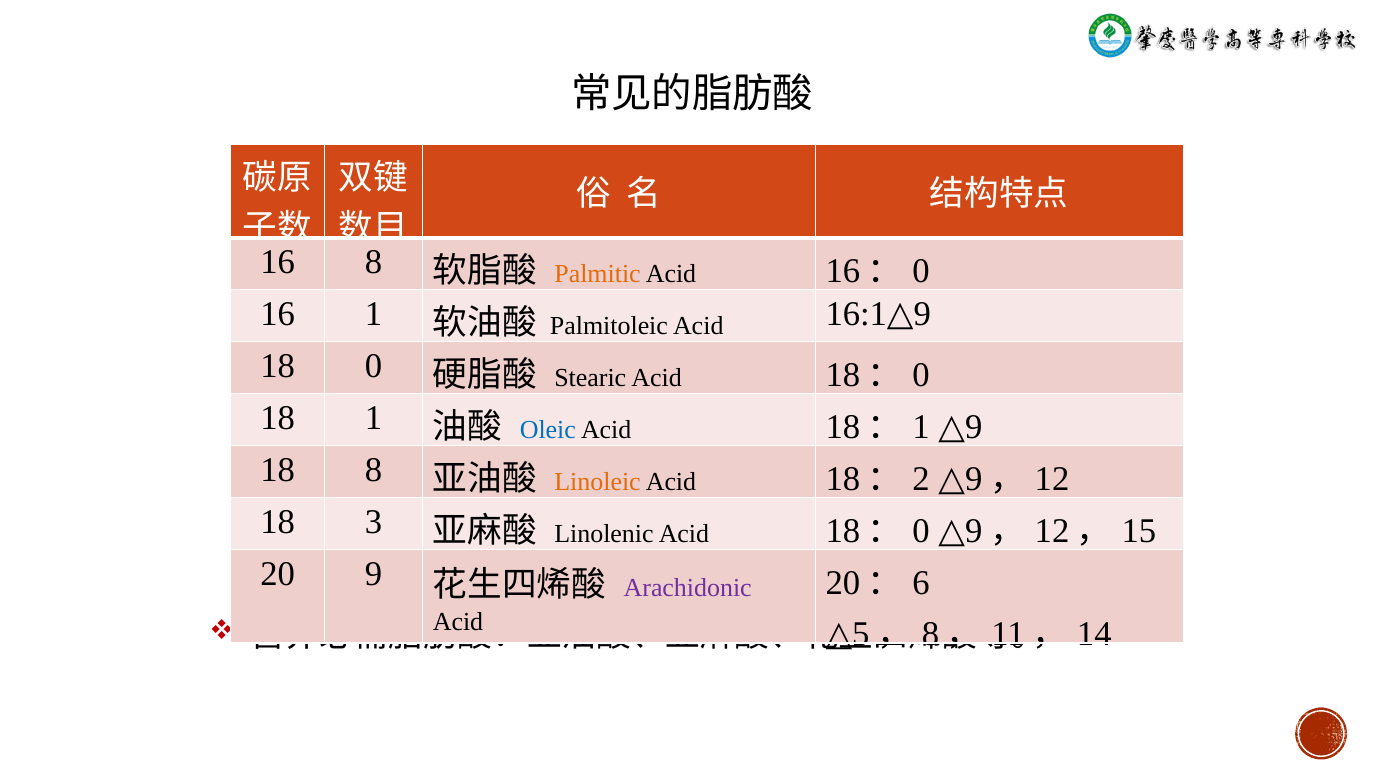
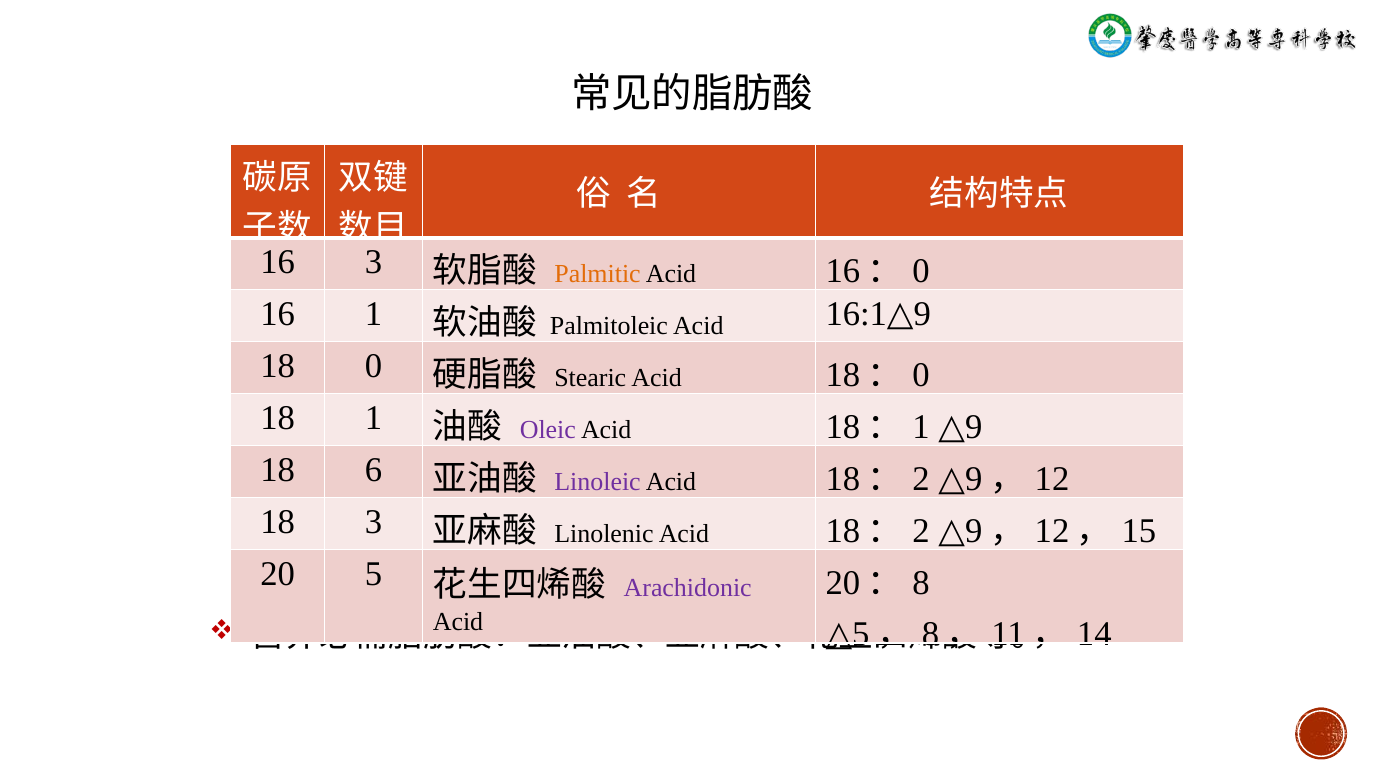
16 8: 8 -> 3
Oleic colour: blue -> purple
18 8: 8 -> 6
Linoleic colour: orange -> purple
0 at (921, 531): 0 -> 2
20 9: 9 -> 5
6: 6 -> 8
